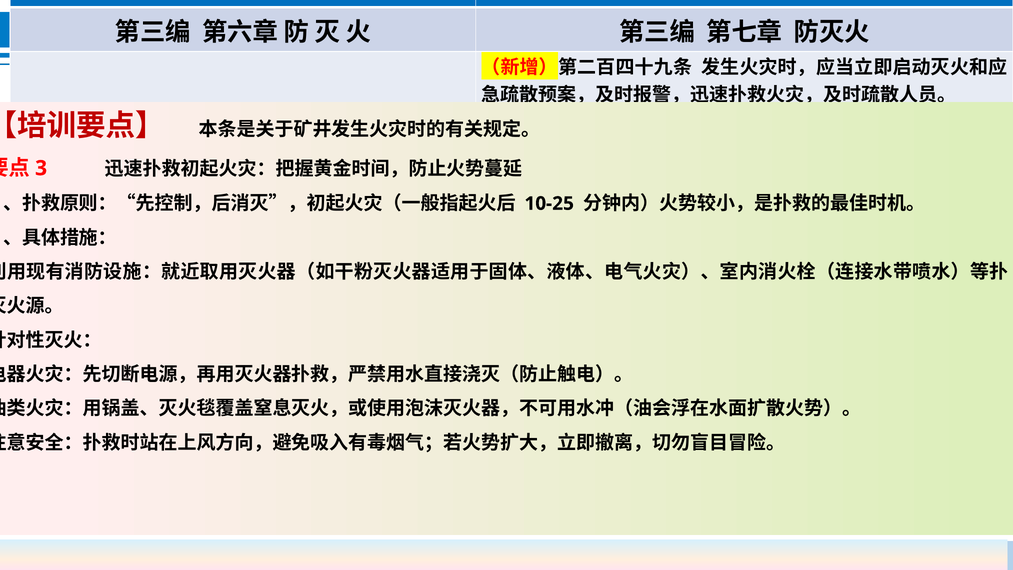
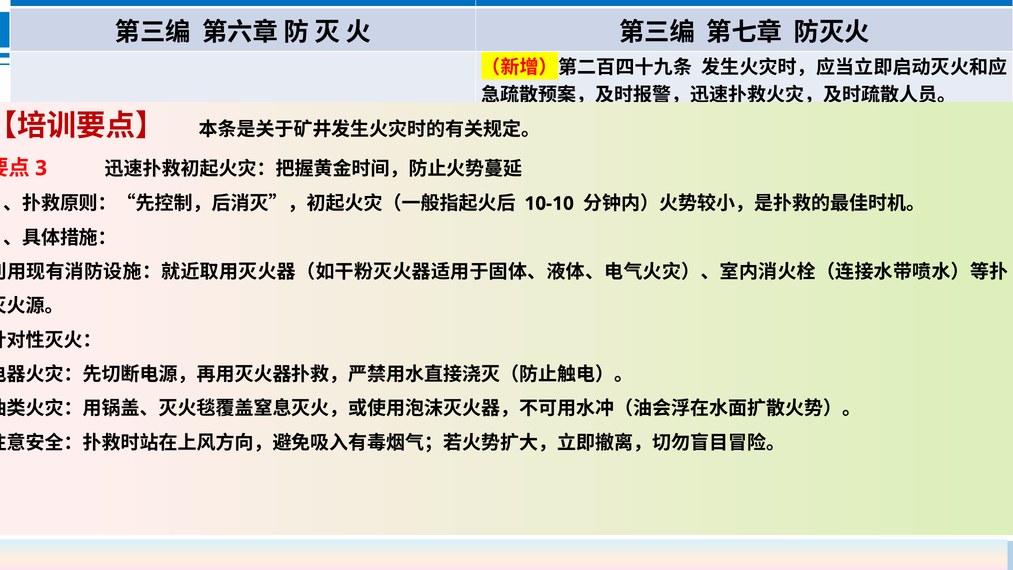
10-25: 10-25 -> 10-10
